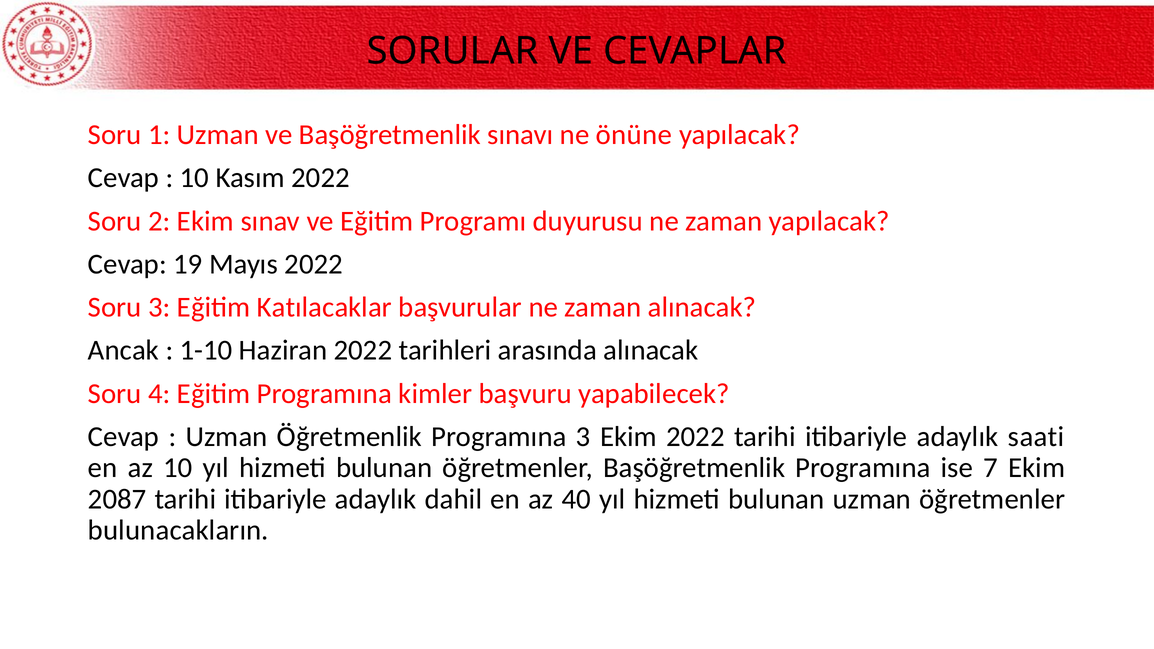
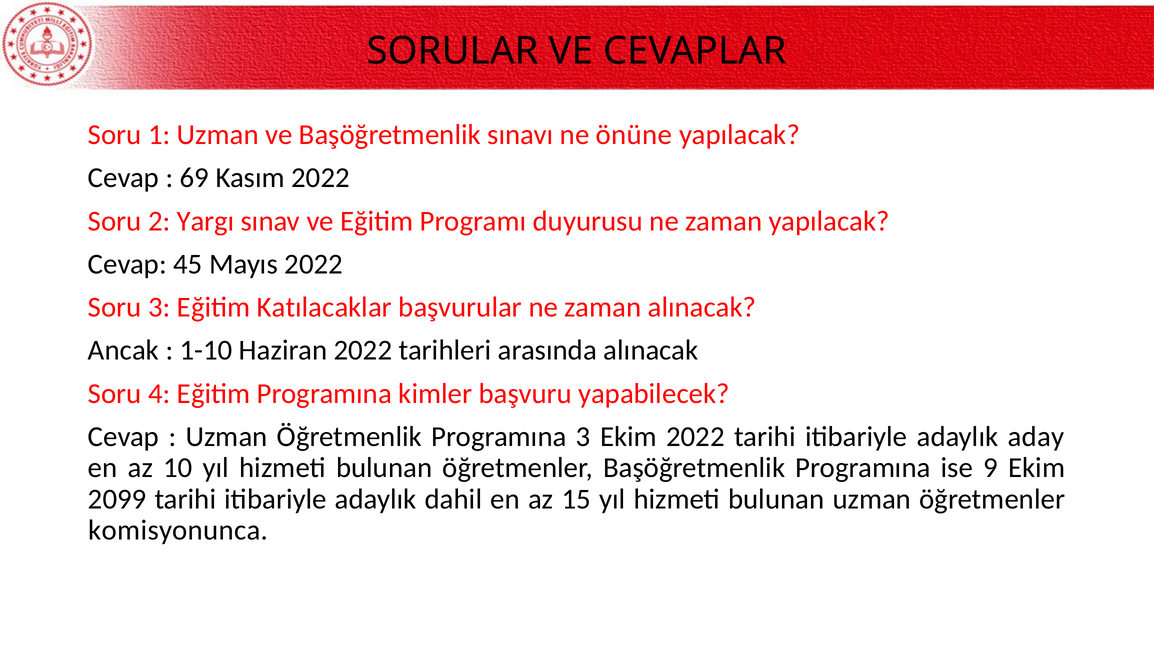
10 at (194, 178): 10 -> 69
2 Ekim: Ekim -> Yargı
19: 19 -> 45
saati: saati -> aday
7: 7 -> 9
2087: 2087 -> 2099
40: 40 -> 15
bulunacakların: bulunacakların -> komisyonunca
